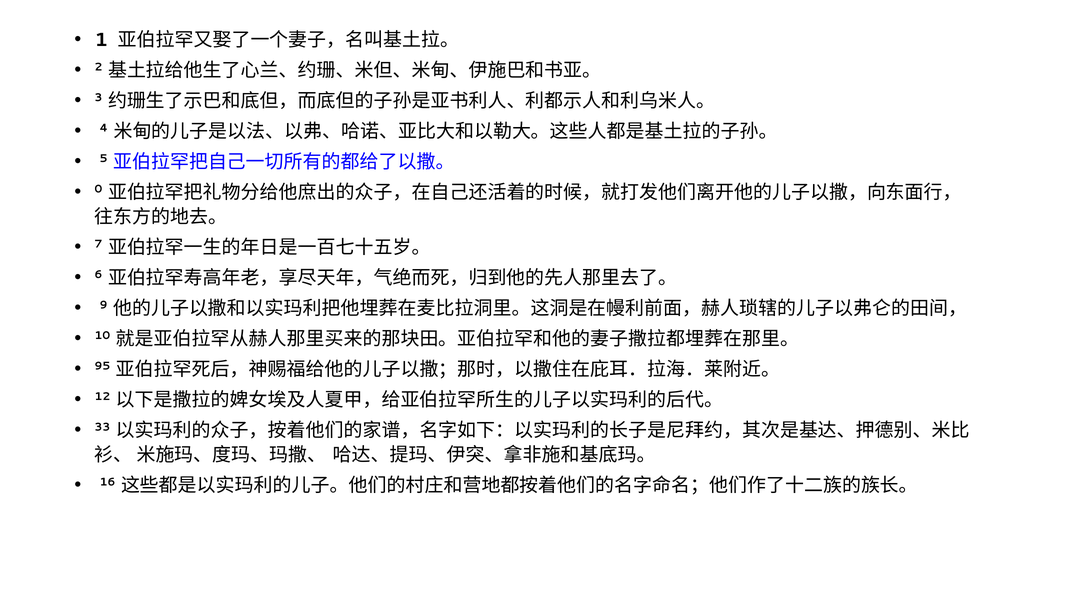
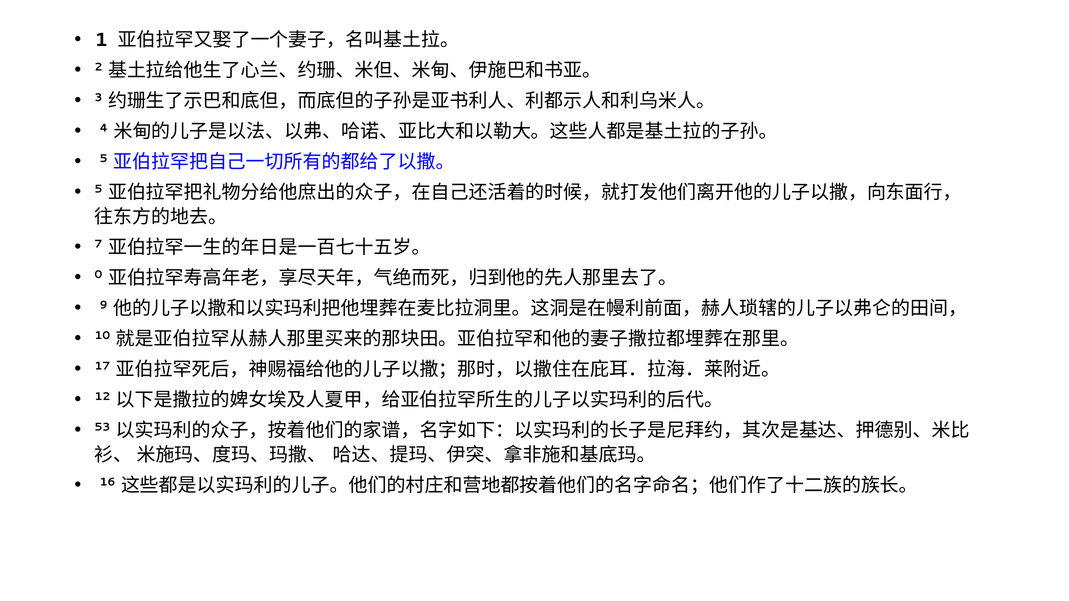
0 at (98, 189): 0 -> 5
6: 6 -> 0
95: 95 -> 17
33: 33 -> 53
